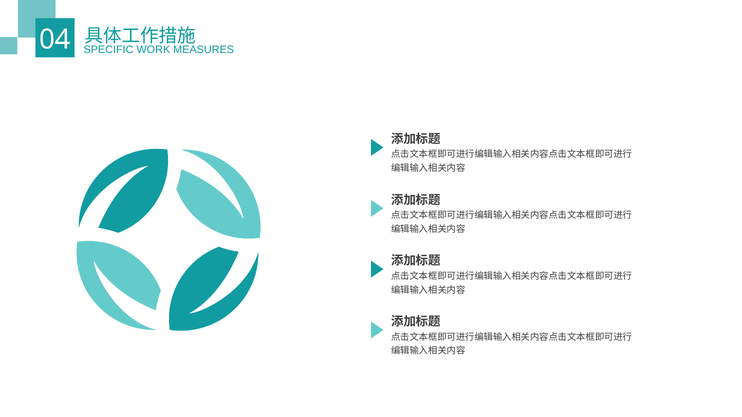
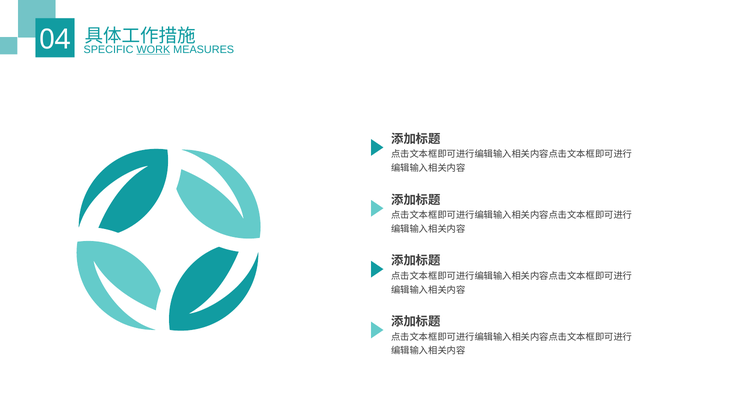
WORK underline: none -> present
